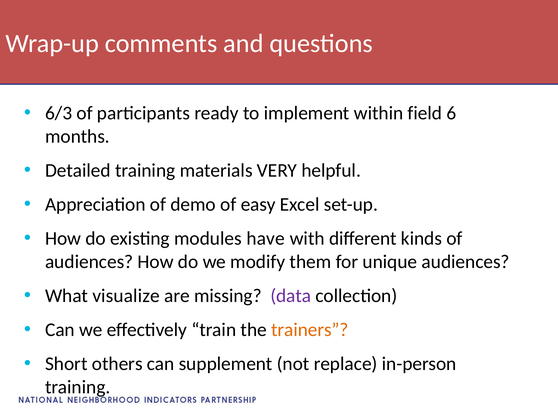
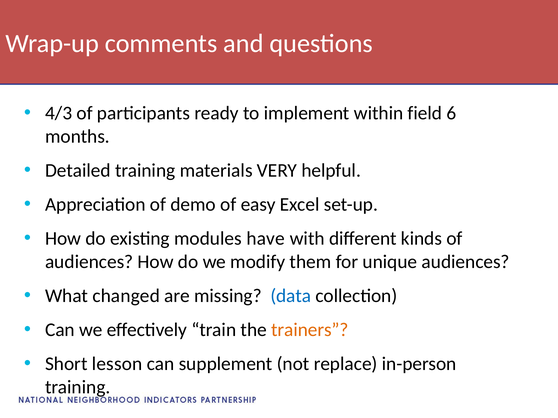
6/3: 6/3 -> 4/3
visualize: visualize -> changed
data colour: purple -> blue
others: others -> lesson
